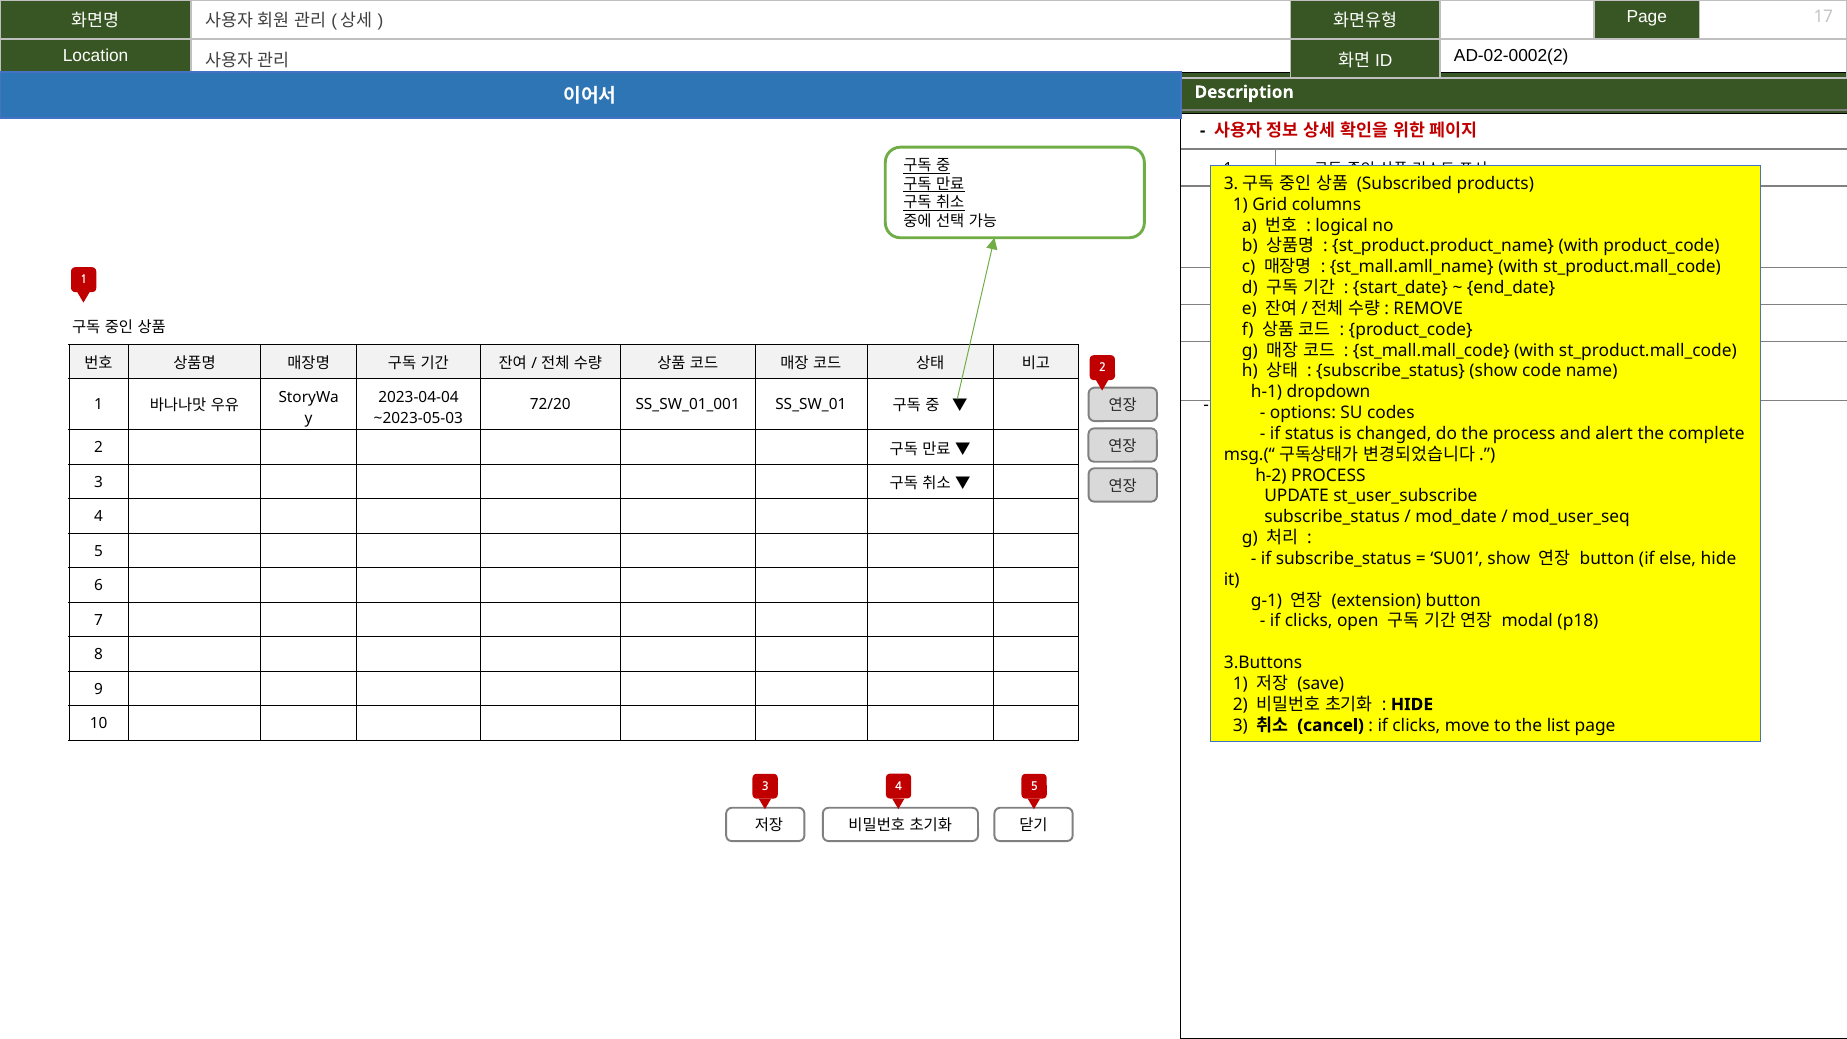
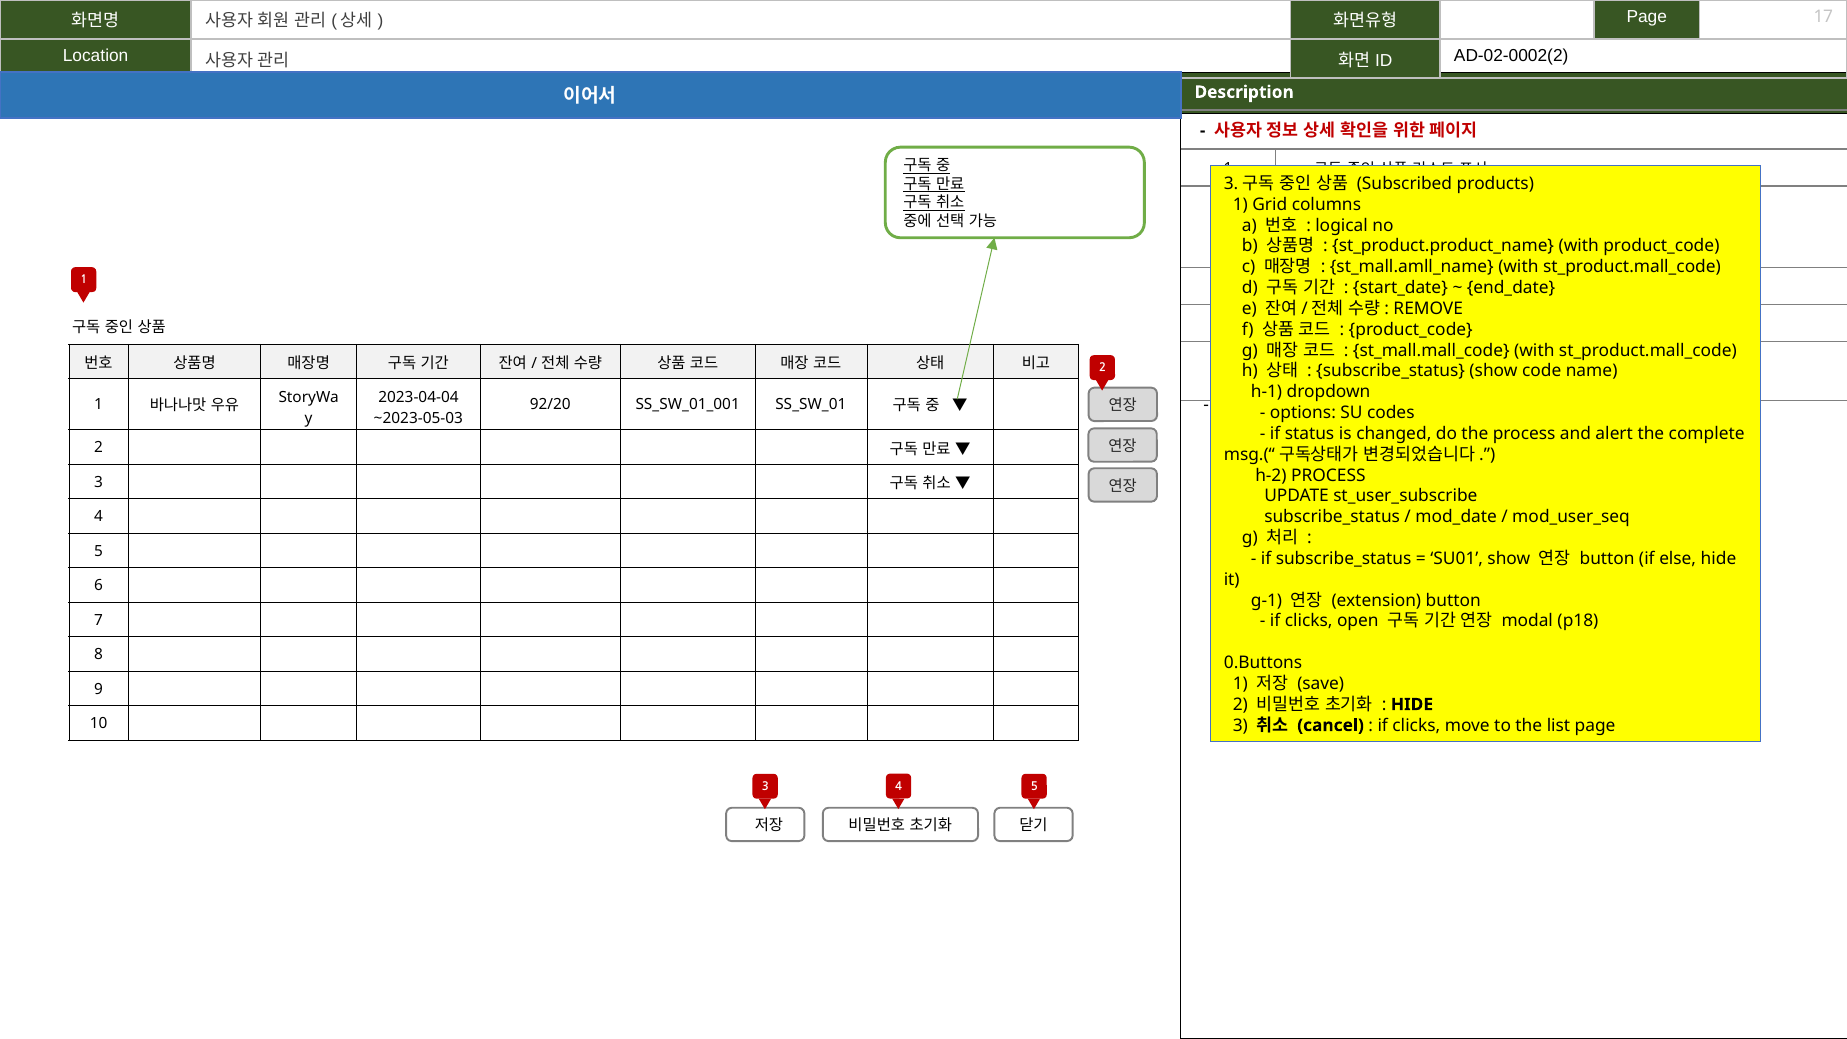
72/20: 72/20 -> 92/20
3.Buttons: 3.Buttons -> 0.Buttons
